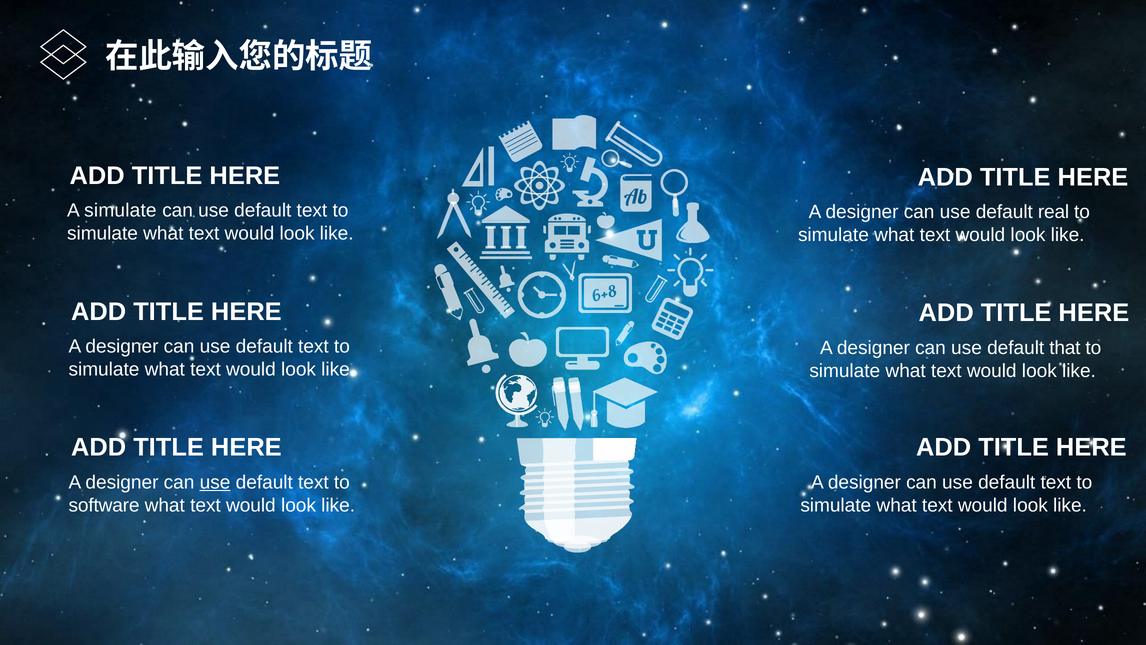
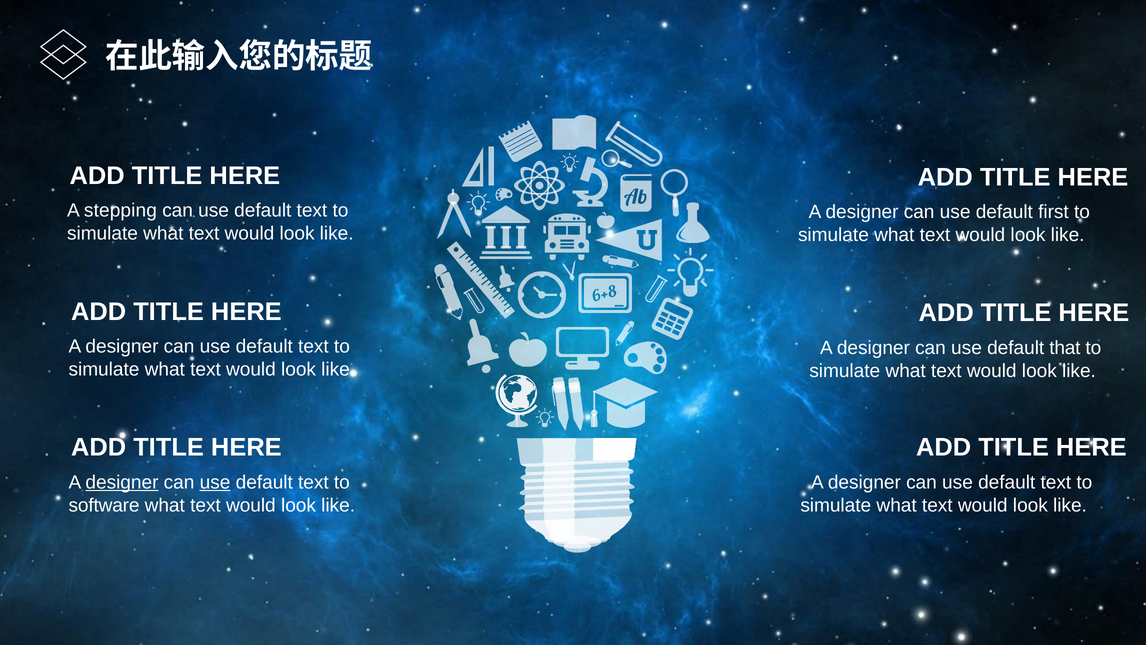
A simulate: simulate -> stepping
real: real -> first
designer at (122, 482) underline: none -> present
